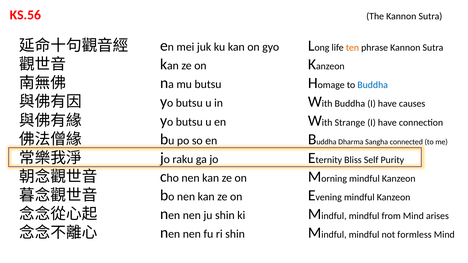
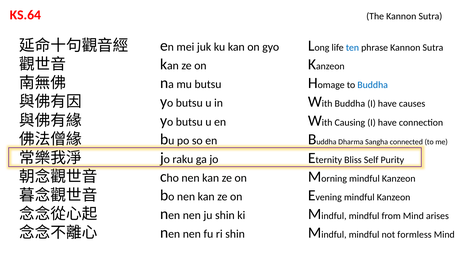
KS.56: KS.56 -> KS.64
ten colour: orange -> blue
Strange: Strange -> Causing
